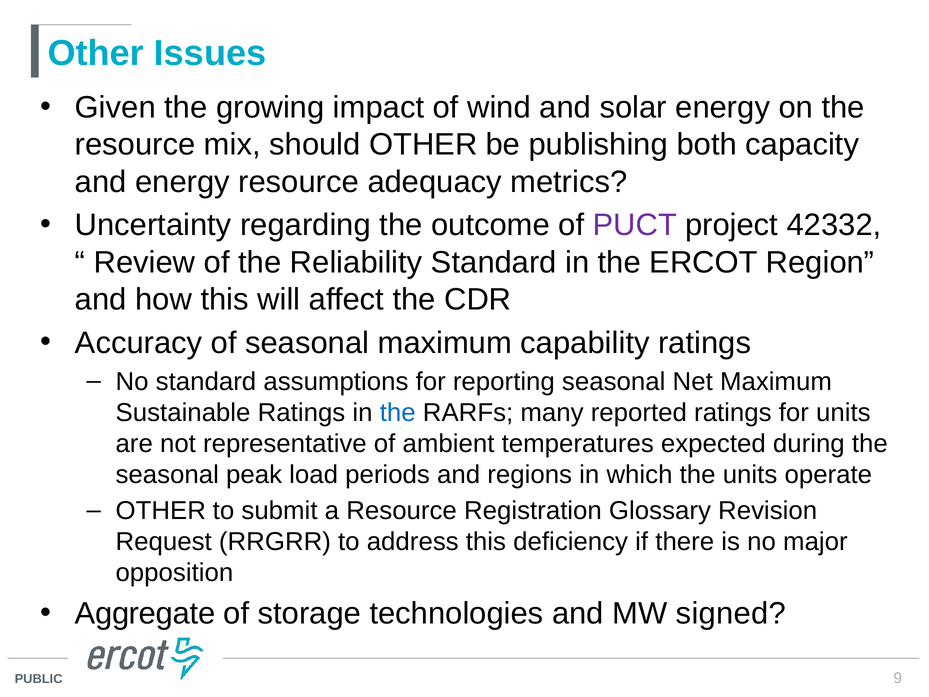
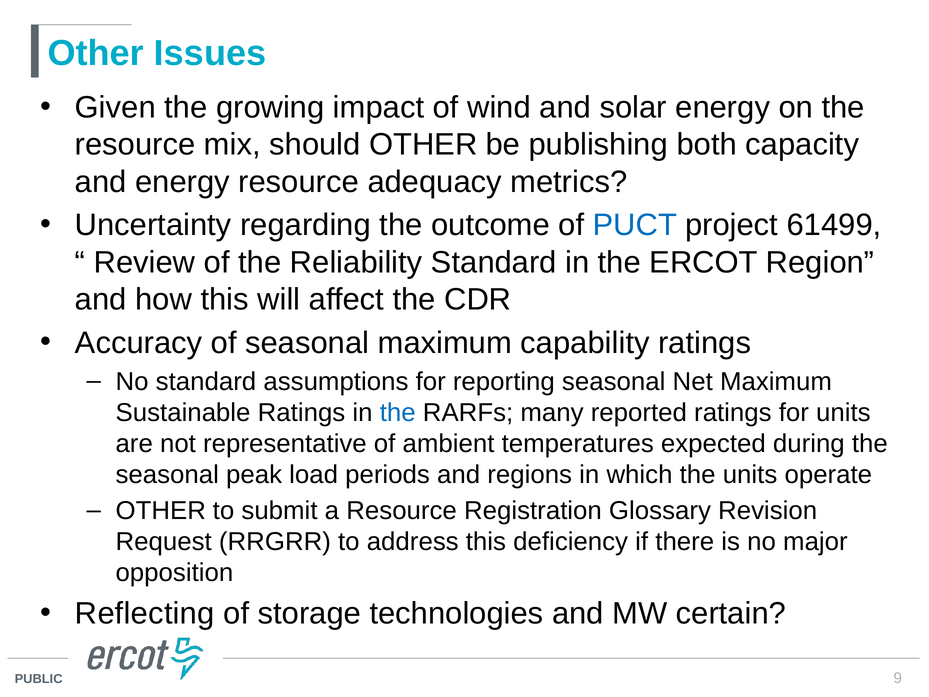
PUCT colour: purple -> blue
42332: 42332 -> 61499
Aggregate: Aggregate -> Reflecting
signed: signed -> certain
